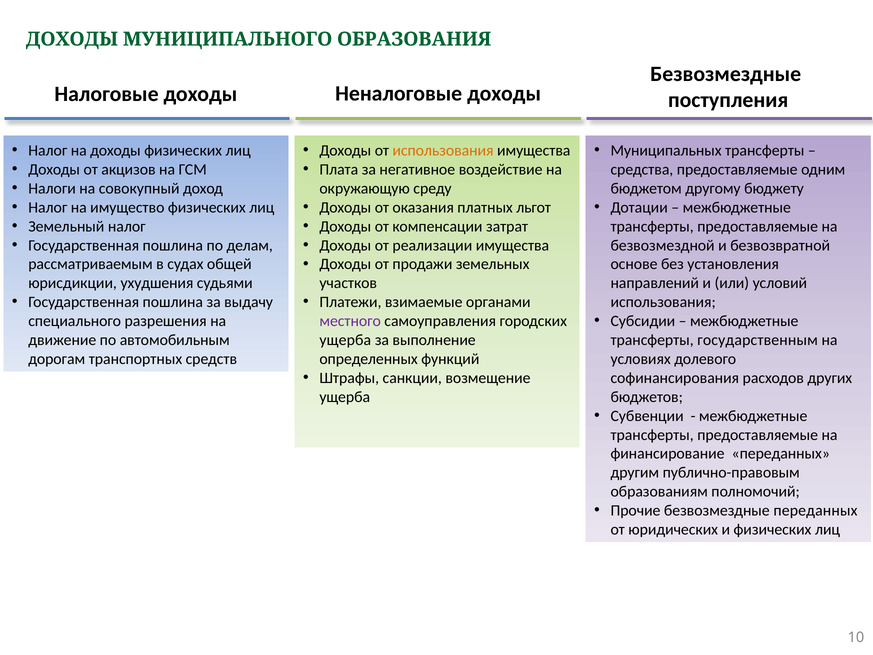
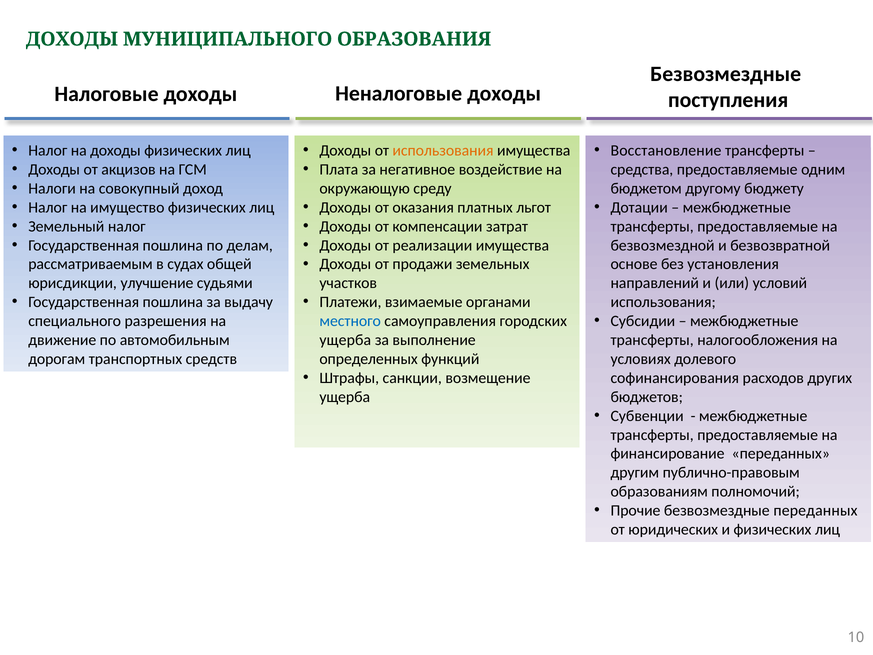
Муниципальных: Муниципальных -> Восстановление
ухудшения: ухудшения -> улучшение
местного colour: purple -> blue
государственным: государственным -> налогообложения
